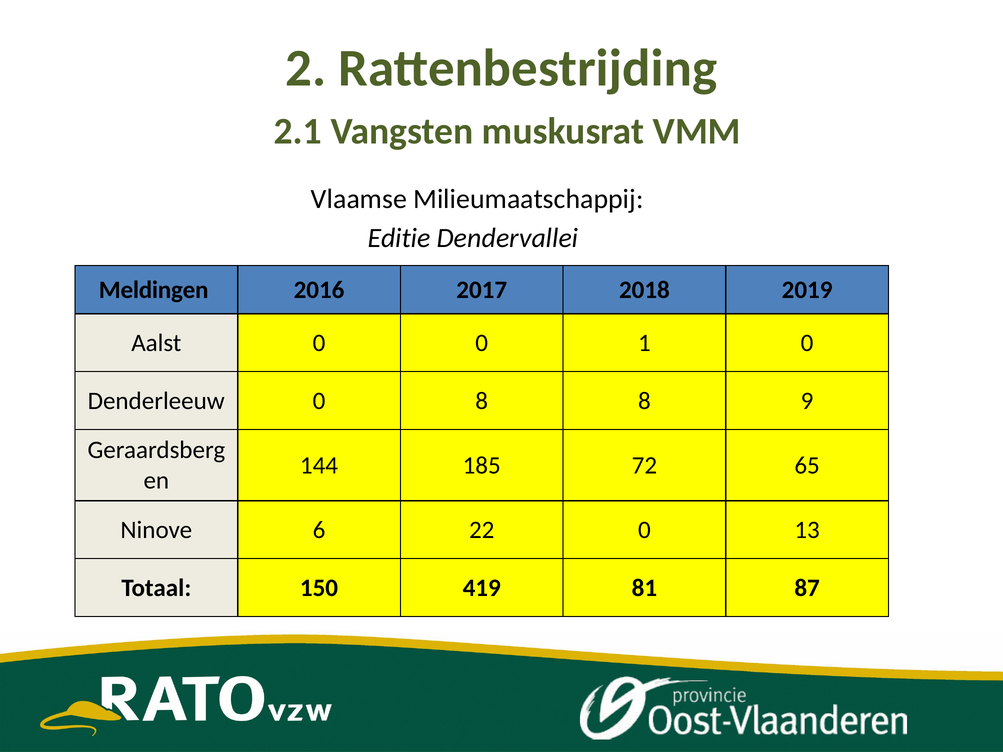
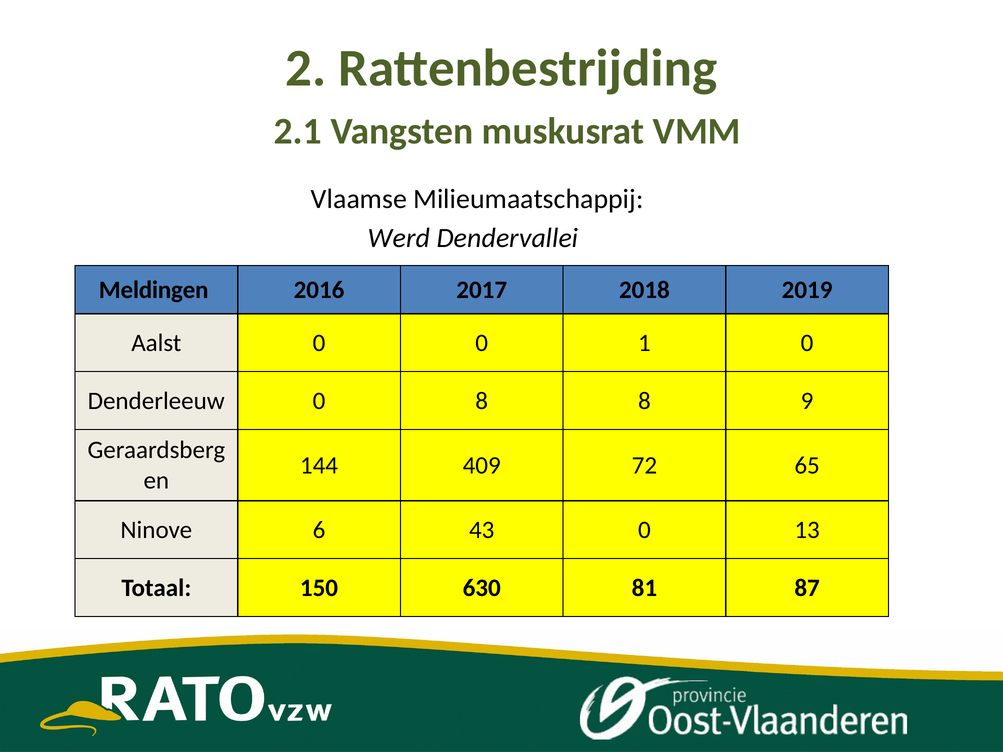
Editie: Editie -> Werd
185: 185 -> 409
22: 22 -> 43
419: 419 -> 630
